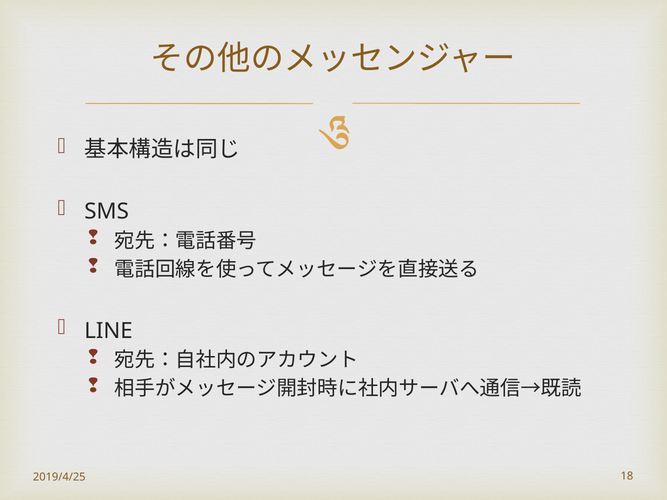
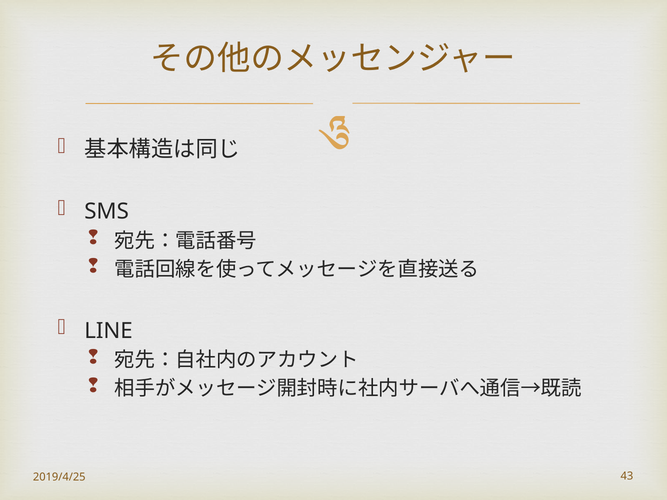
18: 18 -> 43
